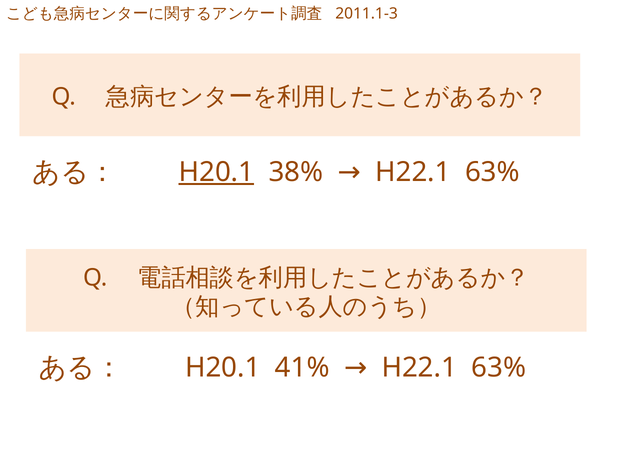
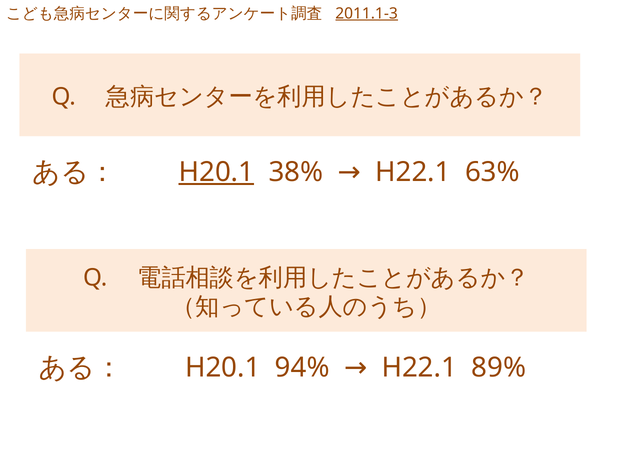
2011.1-3 underline: none -> present
41%: 41% -> 94%
63% at (499, 368): 63% -> 89%
